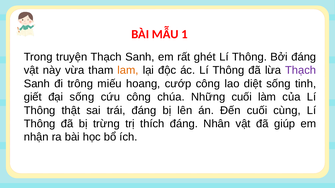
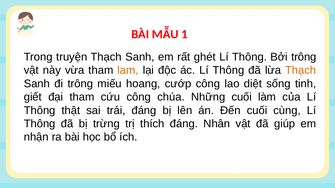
Bởi đáng: đáng -> trông
Thạch at (301, 70) colour: purple -> orange
đại sống: sống -> tham
